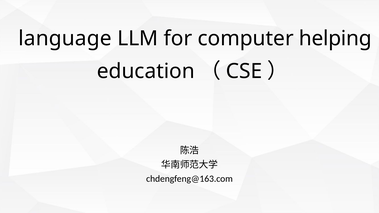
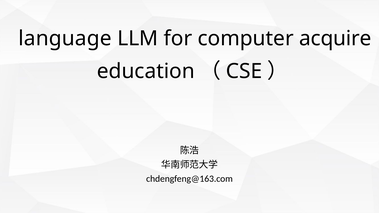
helping: helping -> acquire
